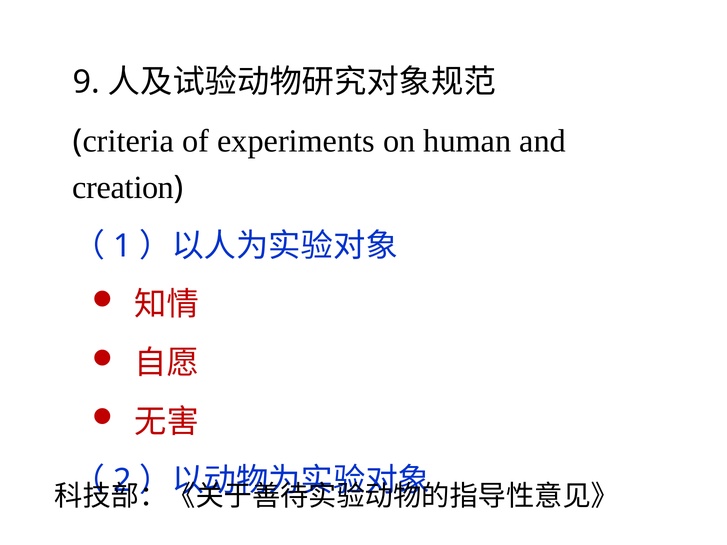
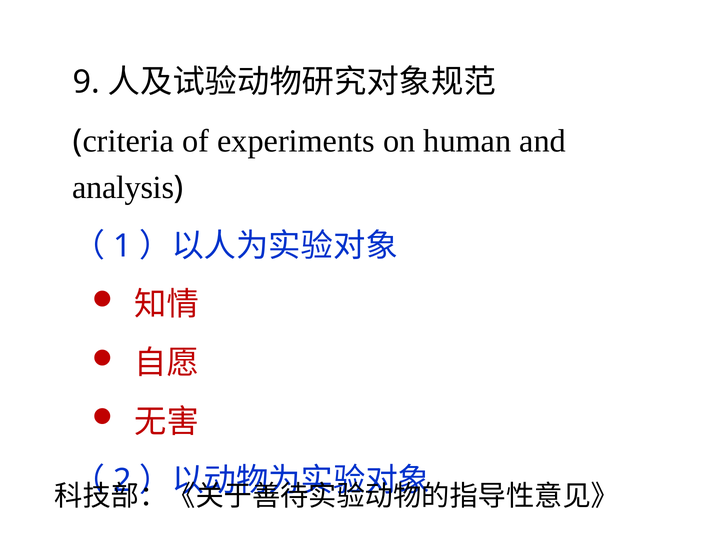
creation: creation -> analysis
